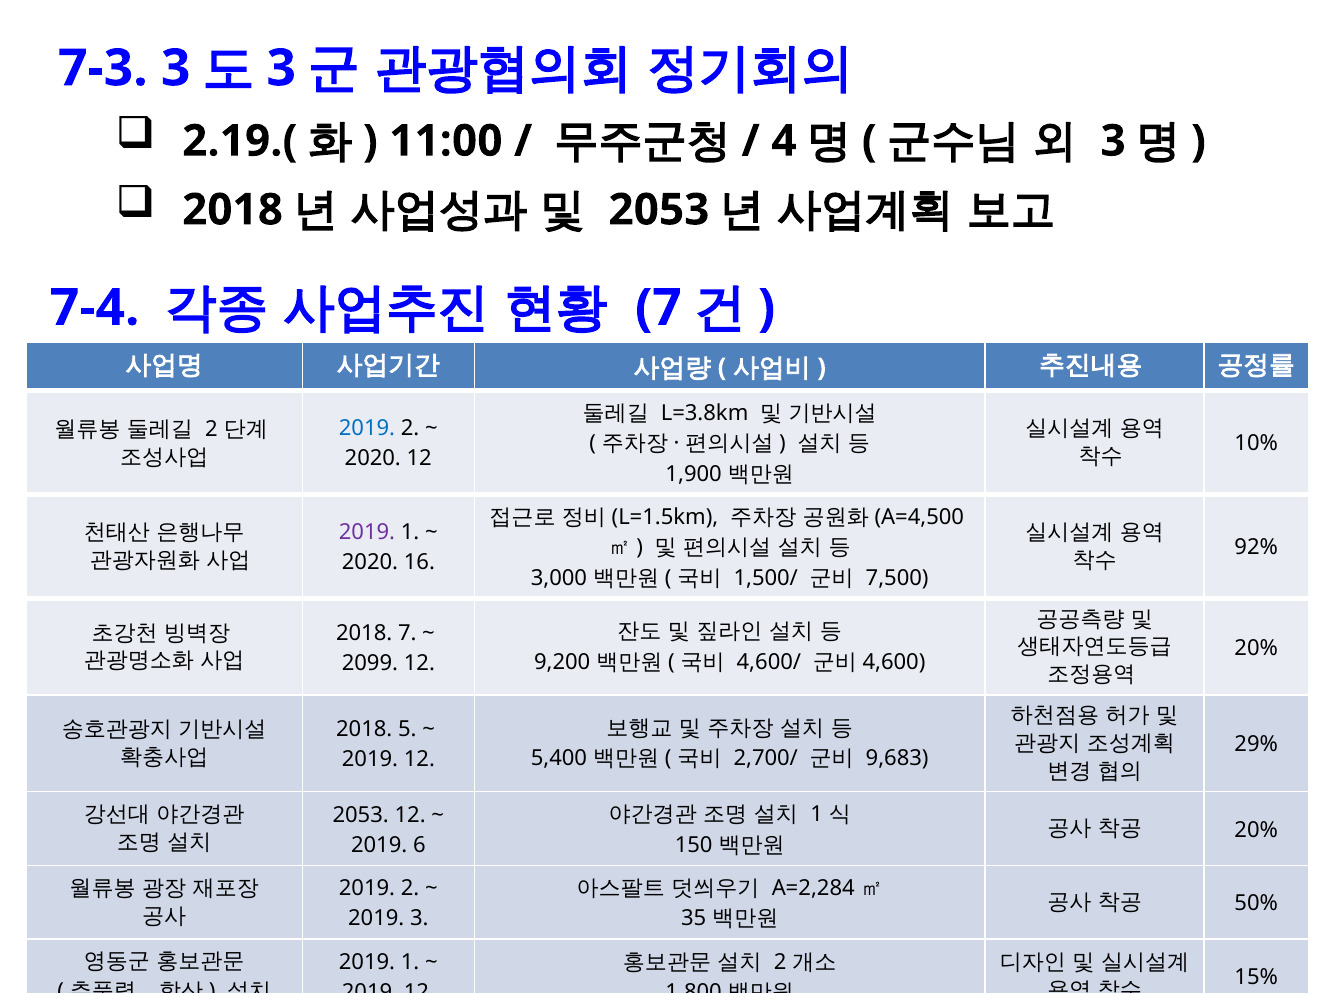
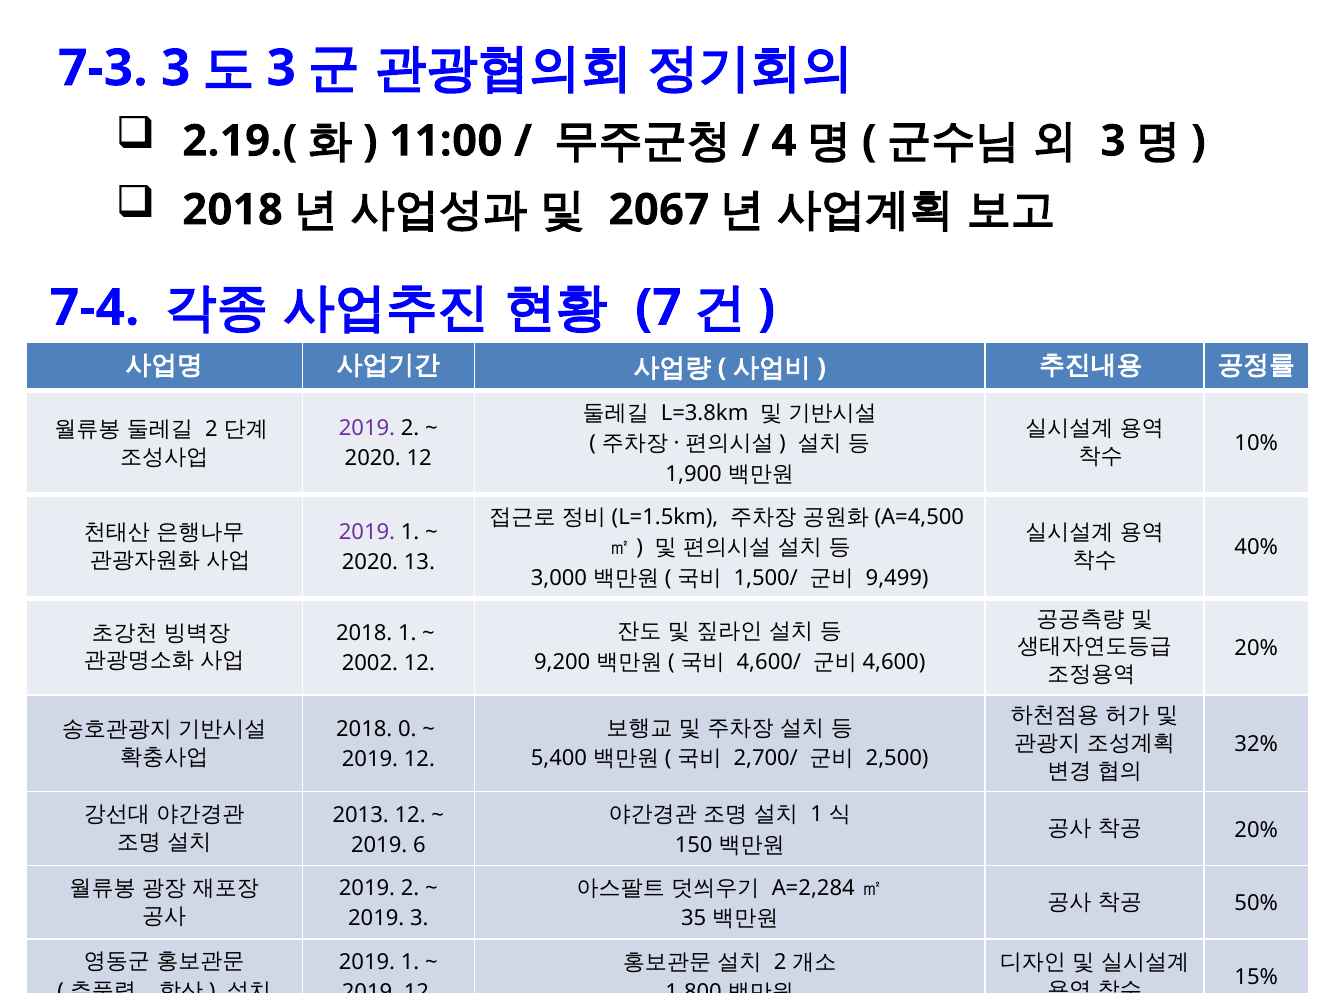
2053 at (659, 210): 2053 -> 2067
2019 at (367, 429) colour: blue -> purple
92%: 92% -> 40%
16: 16 -> 13
7,500: 7,500 -> 9,499
2018 7: 7 -> 1
2099: 2099 -> 2002
5: 5 -> 0
29%: 29% -> 32%
9,683: 9,683 -> 2,500
2053 at (361, 815): 2053 -> 2013
